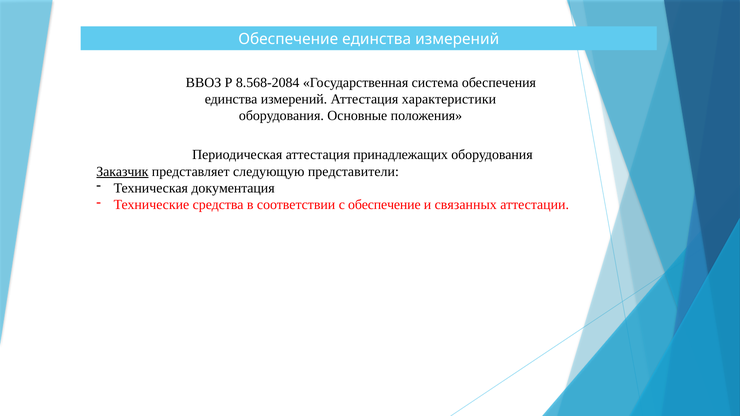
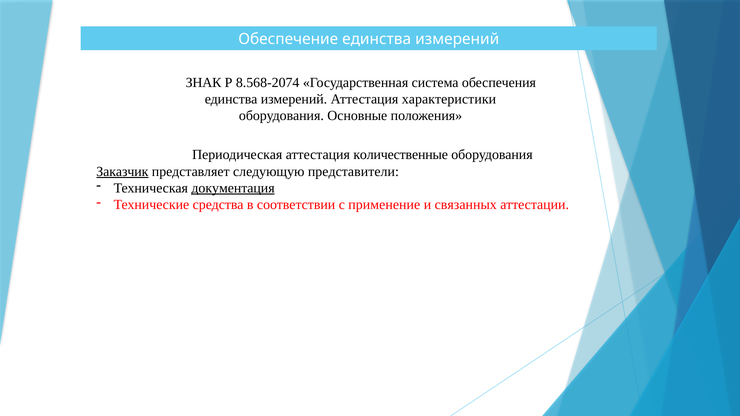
ВВОЗ: ВВОЗ -> ЗНАК
8.568-2084: 8.568-2084 -> 8.568-2074
принадлежащих: принадлежащих -> количественные
документация underline: none -> present
с обеспечение: обеспечение -> применение
